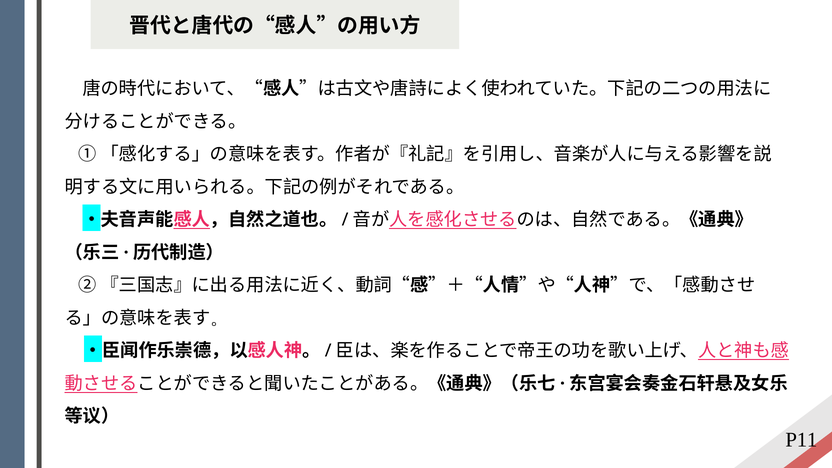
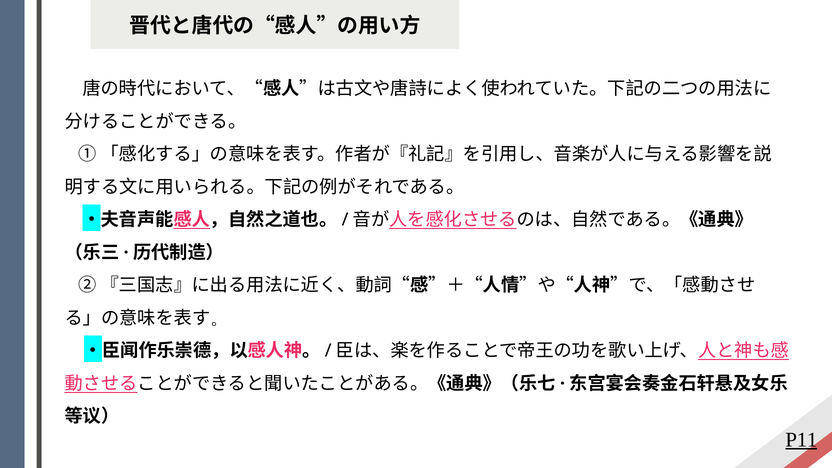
P11 underline: none -> present
